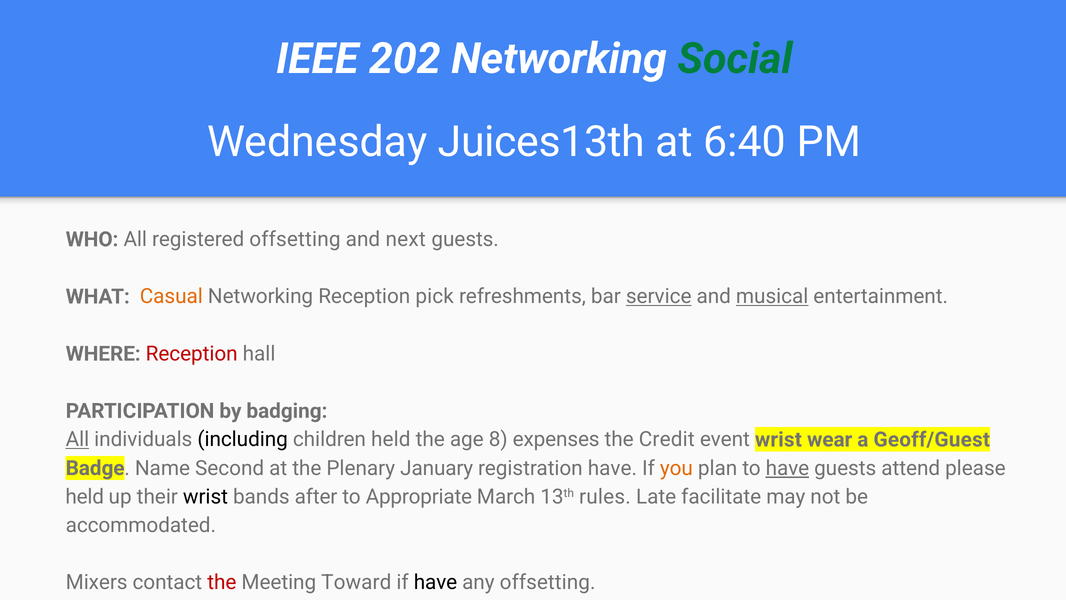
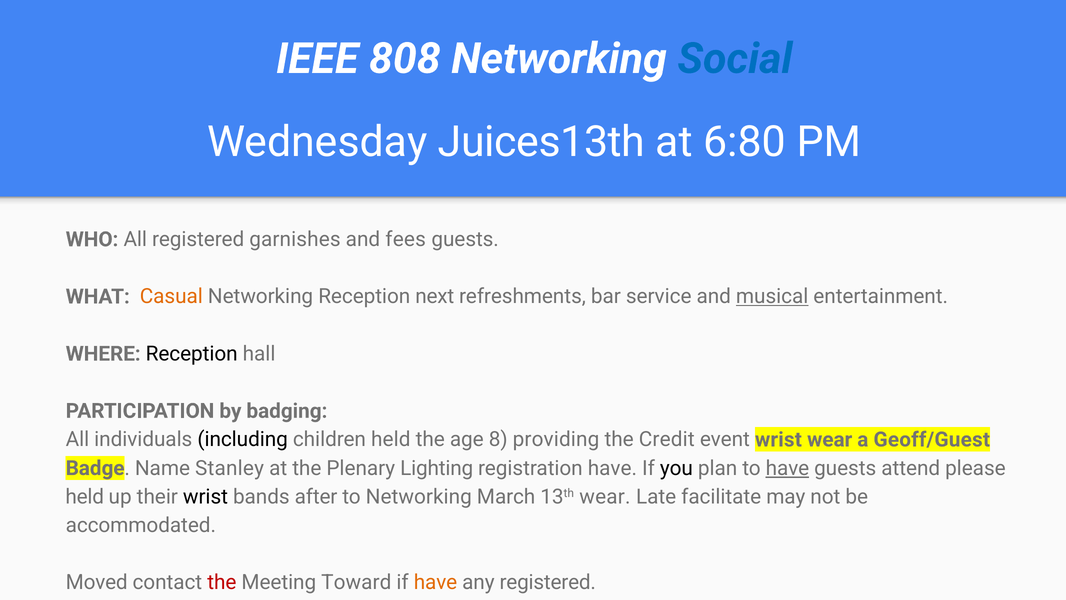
202: 202 -> 808
Social colour: green -> blue
6:40: 6:40 -> 6:80
registered offsetting: offsetting -> garnishes
next: next -> fees
pick: pick -> next
service underline: present -> none
Reception at (192, 354) colour: red -> black
All at (77, 439) underline: present -> none
expenses: expenses -> providing
Second: Second -> Stanley
January: January -> Lighting
you colour: orange -> black
to Appropriate: Appropriate -> Networking
13th rules: rules -> wear
Mixers: Mixers -> Moved
have at (436, 582) colour: black -> orange
any offsetting: offsetting -> registered
